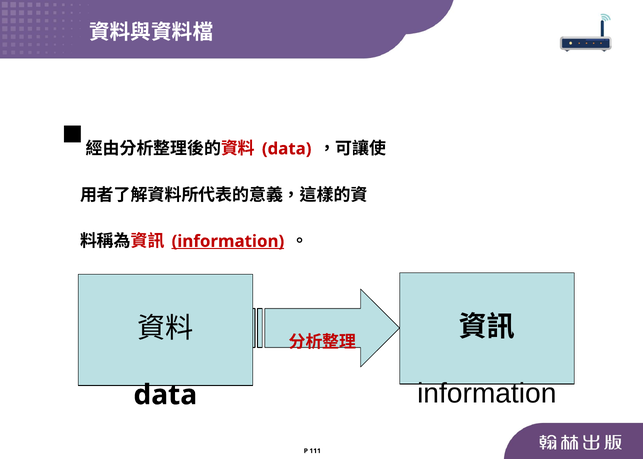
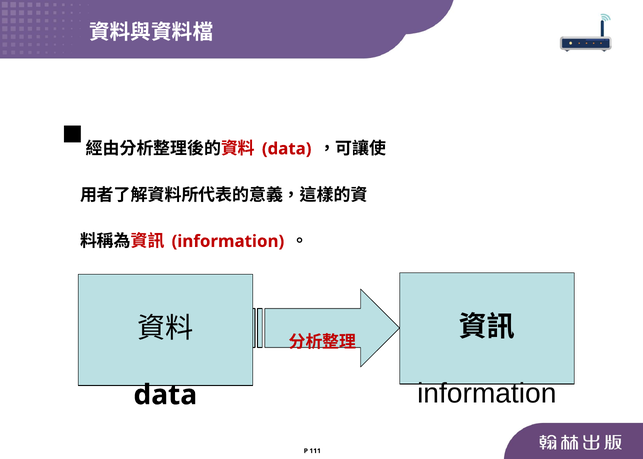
information at (228, 241) underline: present -> none
